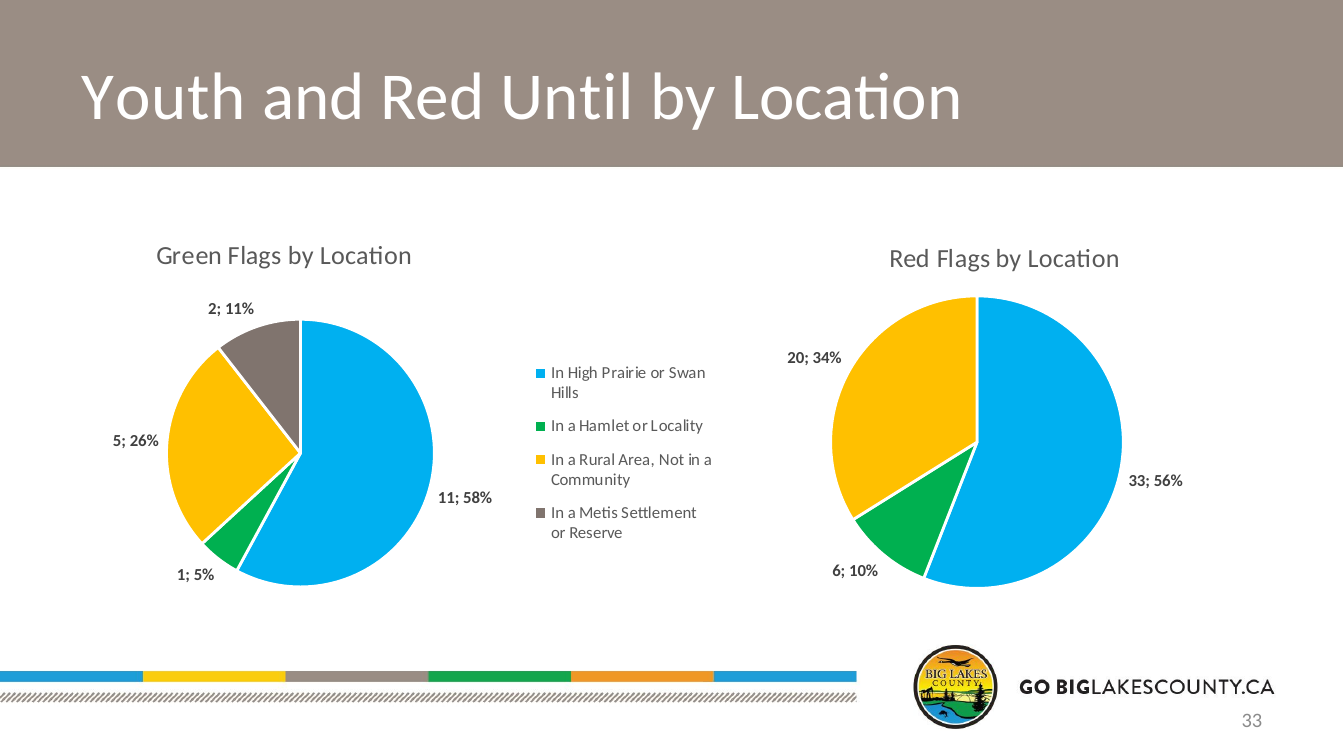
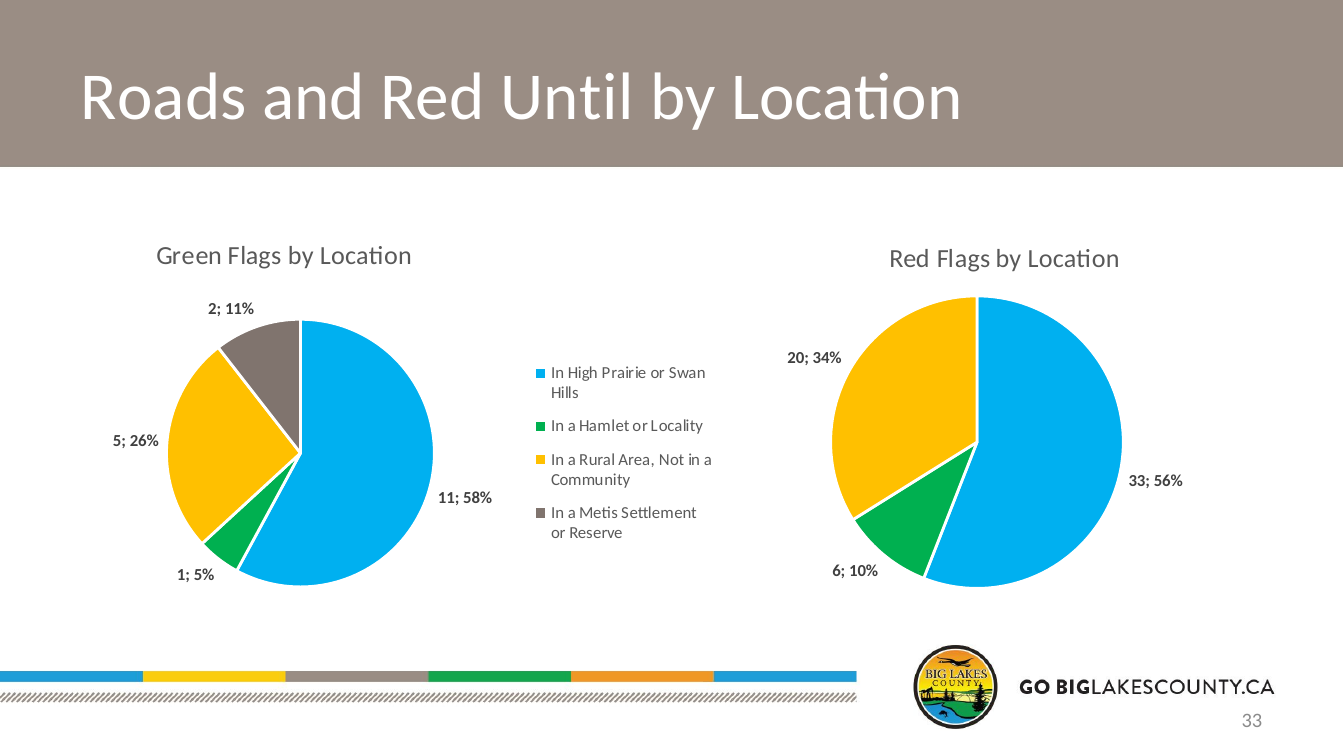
Youth: Youth -> Roads
